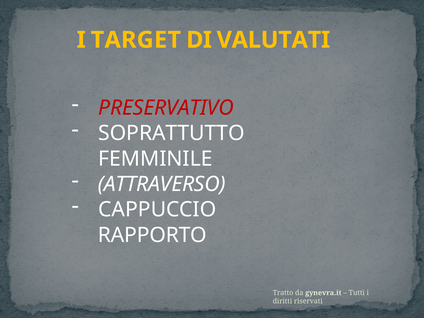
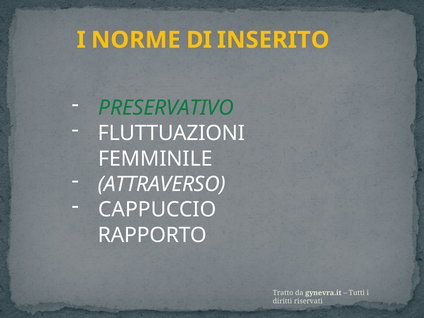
TARGET: TARGET -> NORME
VALUTATI: VALUTATI -> INSERITO
PRESERVATIVO colour: red -> green
SOPRATTUTTO: SOPRATTUTTO -> FLUTTUAZIONI
